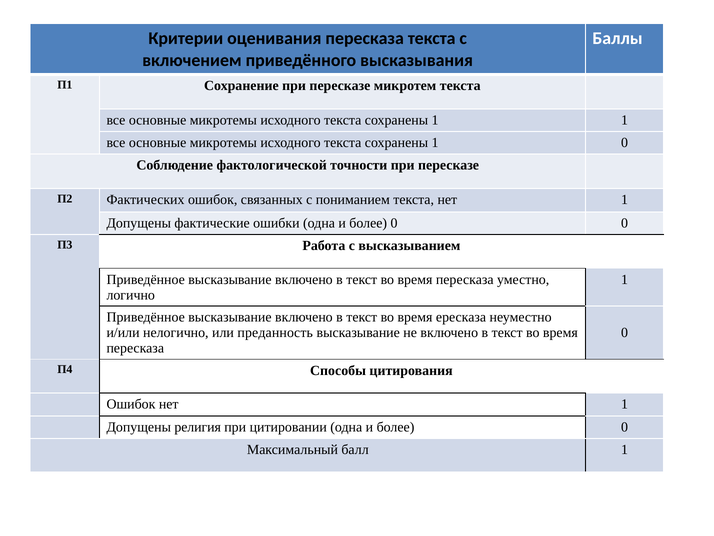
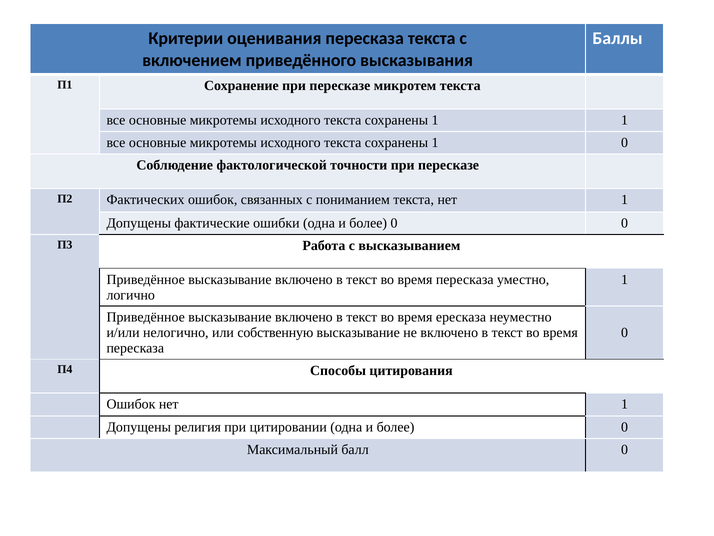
преданность: преданность -> собственную
балл 1: 1 -> 0
